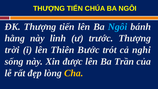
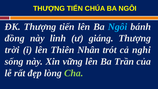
hằng: hằng -> đồng
trước: trước -> giáng
Bước: Bước -> Nhân
được: được -> vững
Cha colour: yellow -> light green
